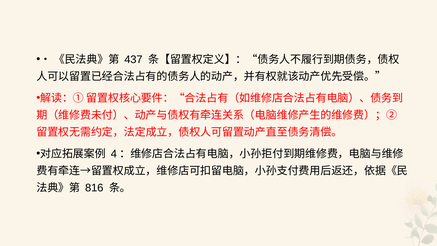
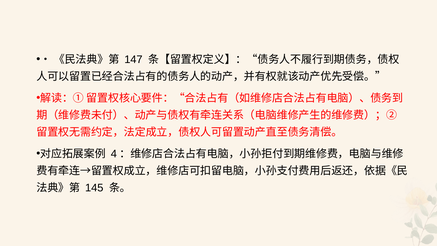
437: 437 -> 147
816: 816 -> 145
